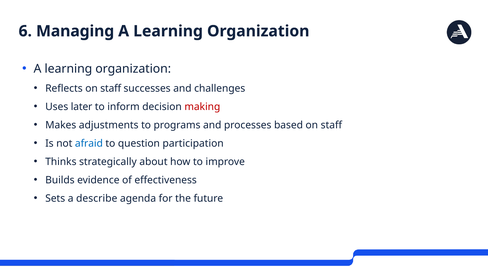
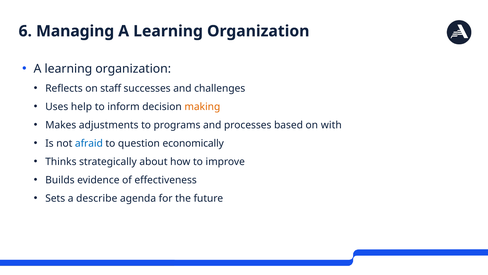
later: later -> help
making colour: red -> orange
based on staff: staff -> with
participation: participation -> economically
